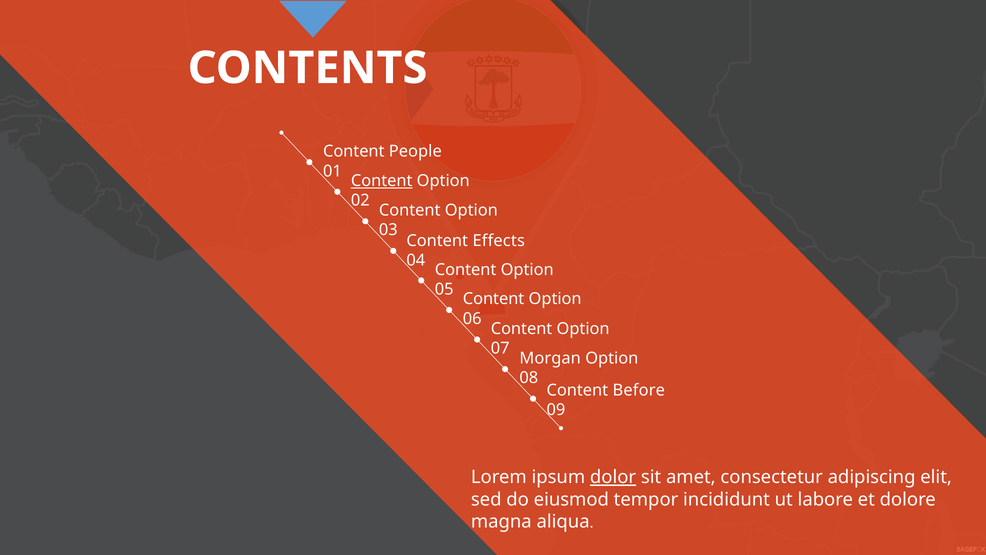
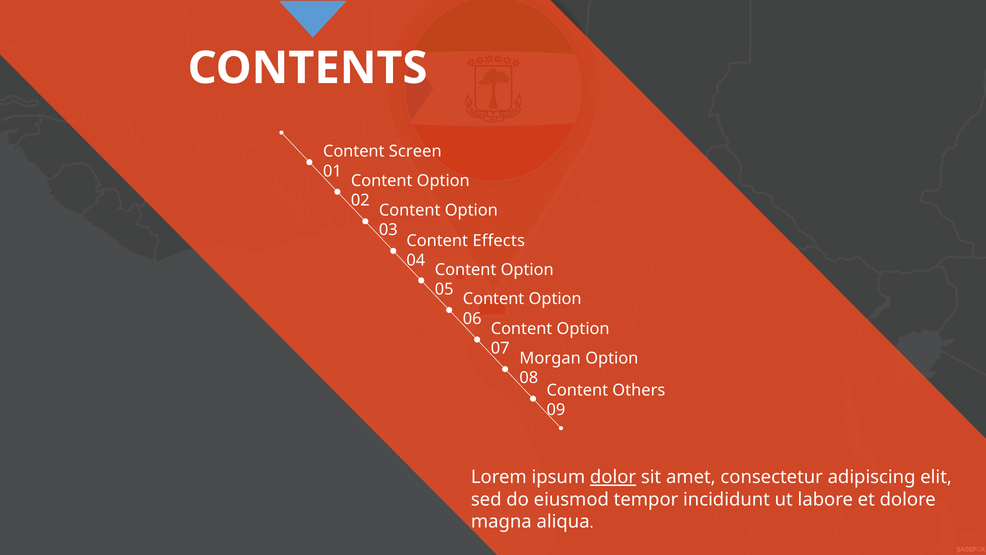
People: People -> Screen
Content at (382, 181) underline: present -> none
Before: Before -> Others
